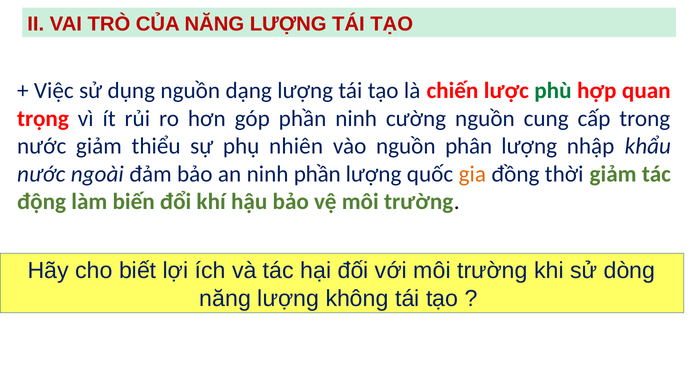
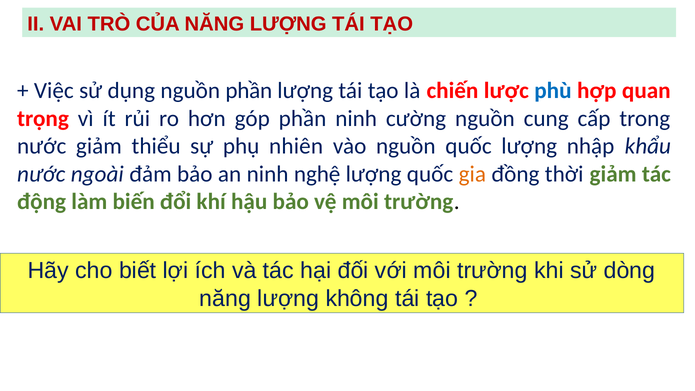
nguồn dạng: dạng -> phần
phù colour: green -> blue
nguồn phân: phân -> quốc
ninh phần: phần -> nghệ
